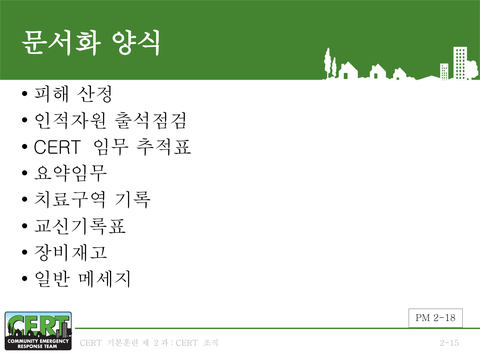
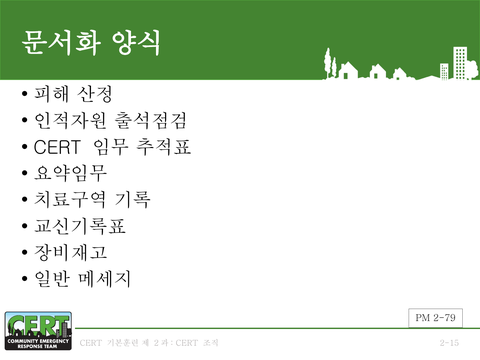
2-18: 2-18 -> 2-79
